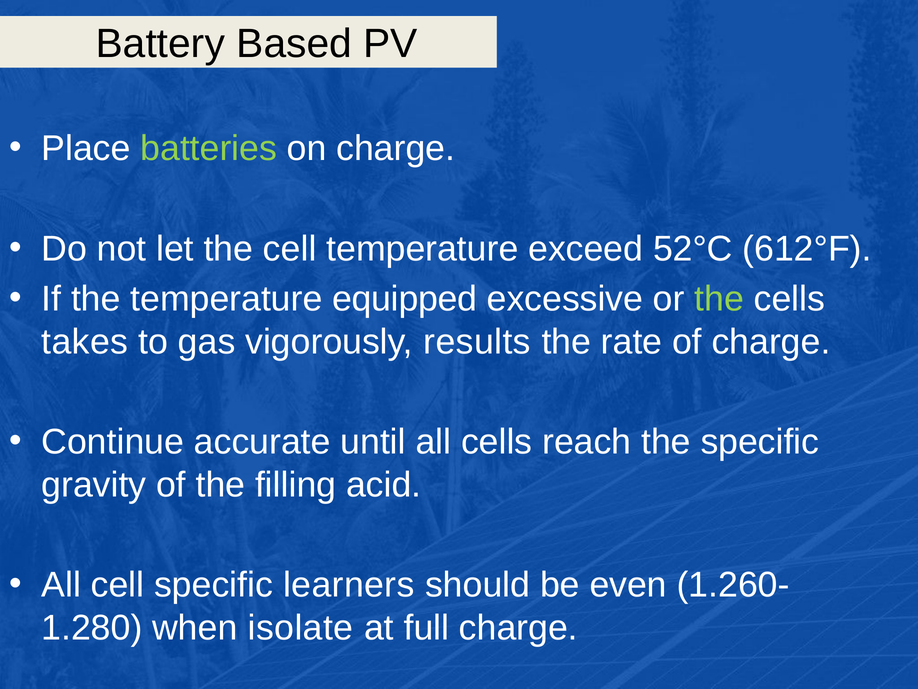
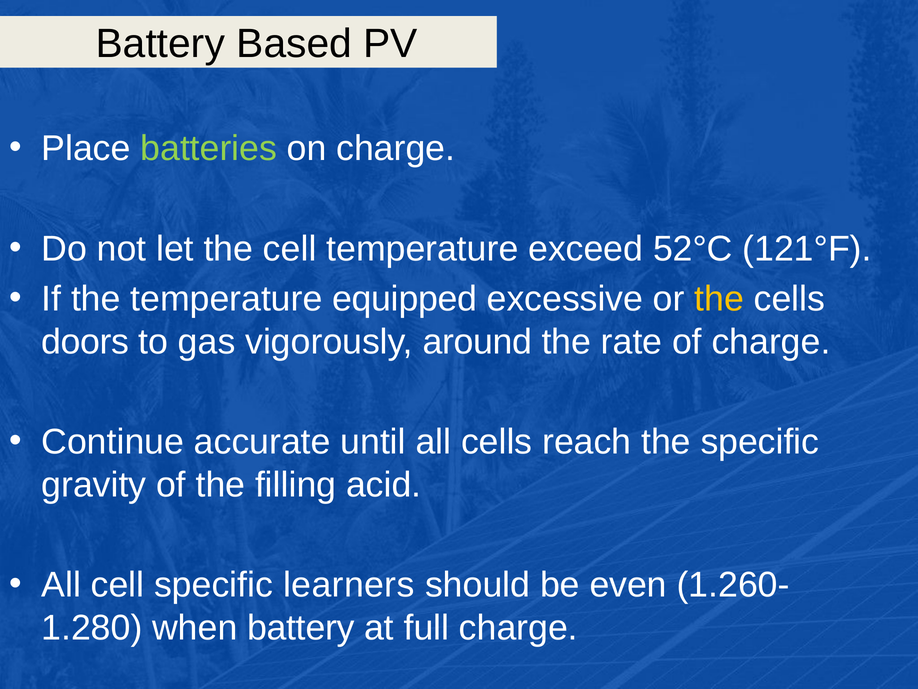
612°F: 612°F -> 121°F
the at (719, 299) colour: light green -> yellow
takes: takes -> doors
results: results -> around
when isolate: isolate -> battery
